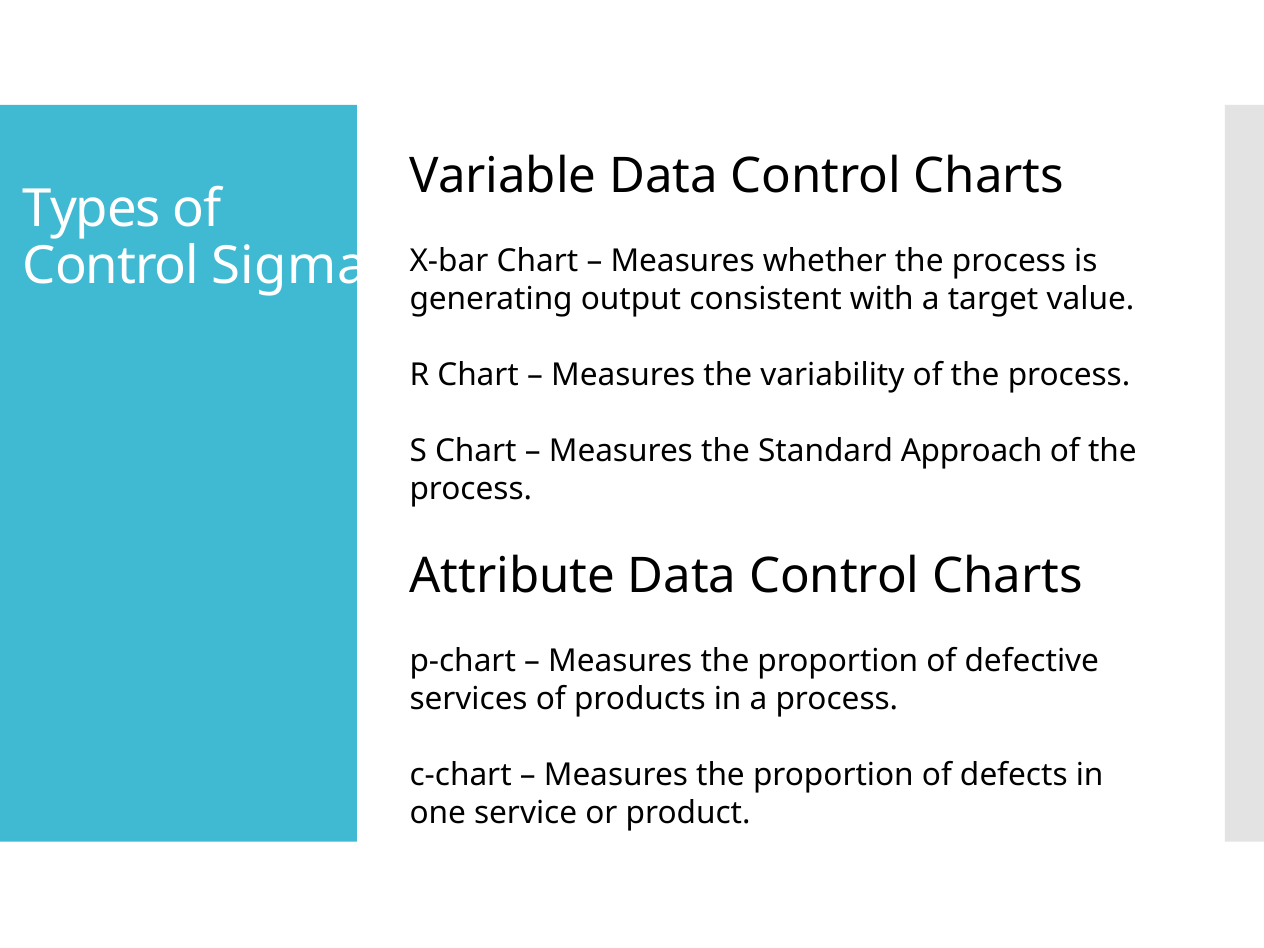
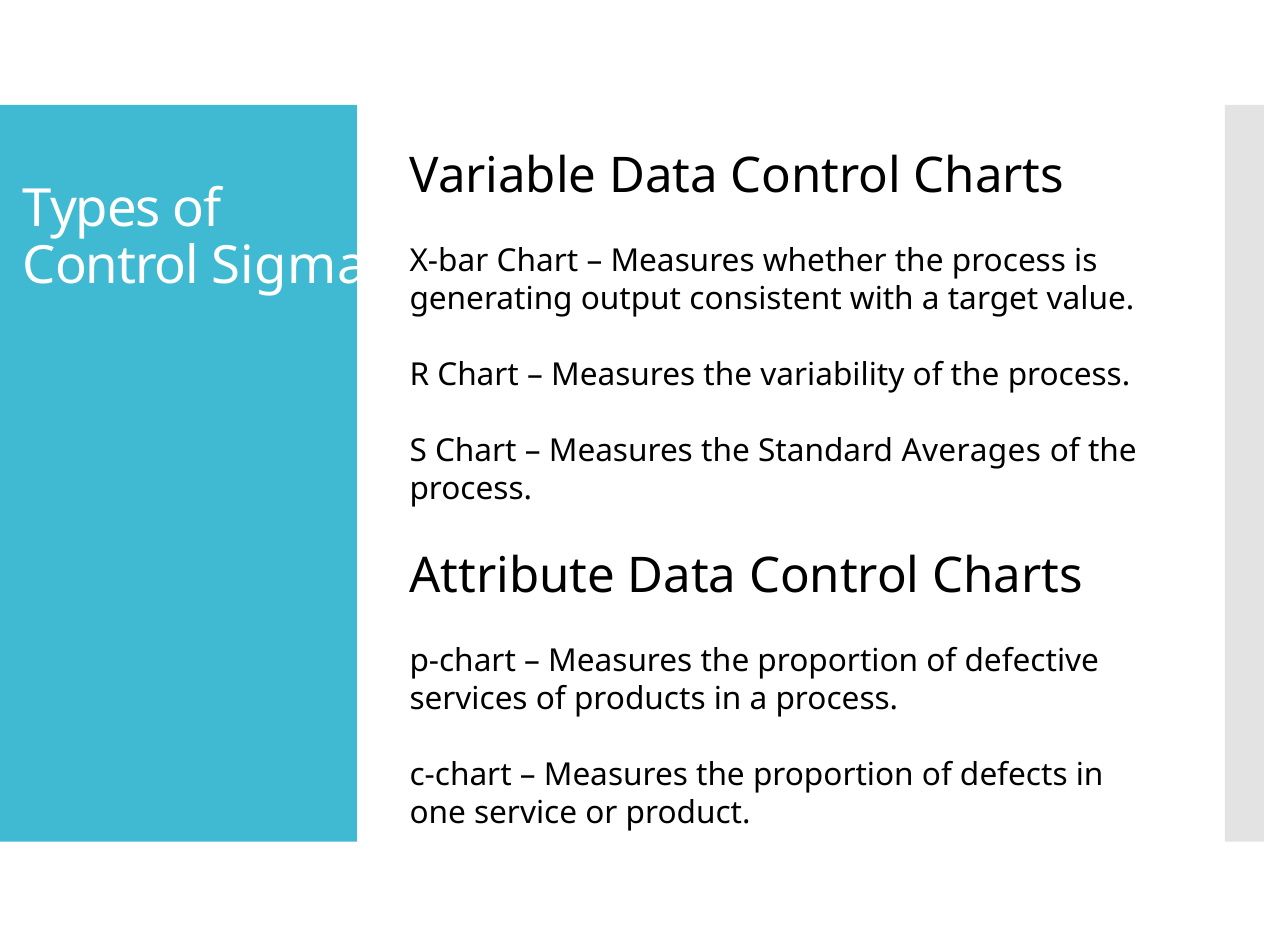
Approach: Approach -> Averages
